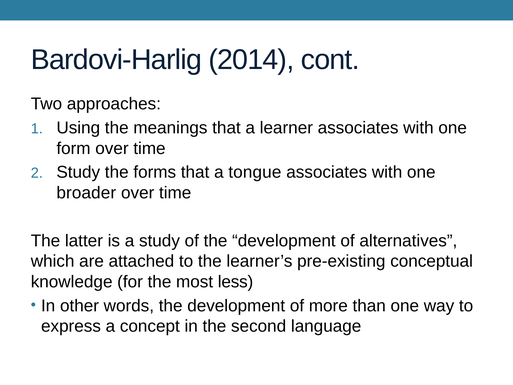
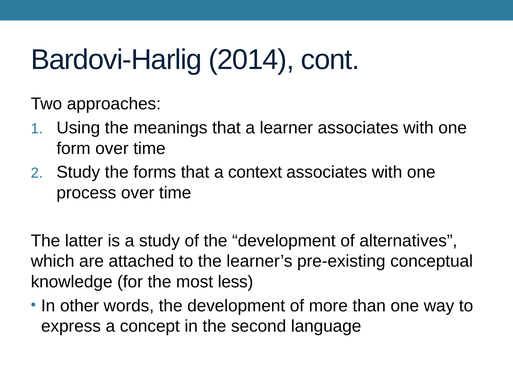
tongue: tongue -> context
broader: broader -> process
